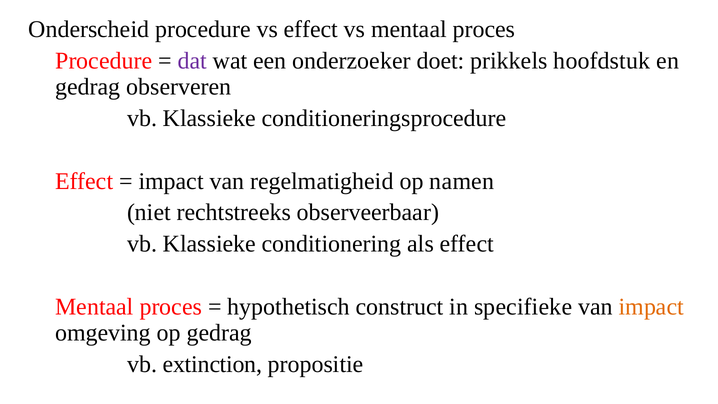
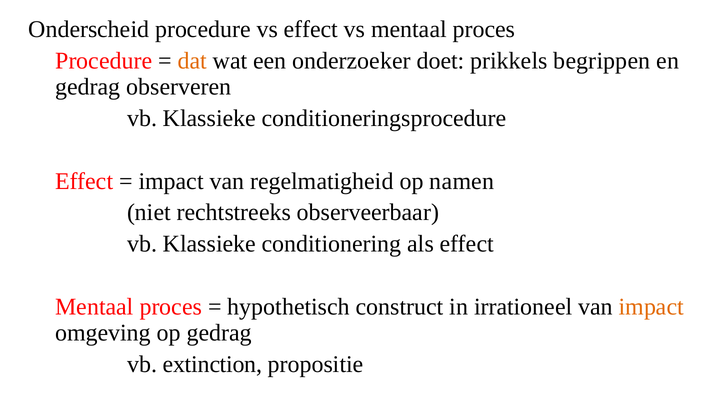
dat colour: purple -> orange
hoofdstuk: hoofdstuk -> begrippen
specifieke: specifieke -> irrationeel
